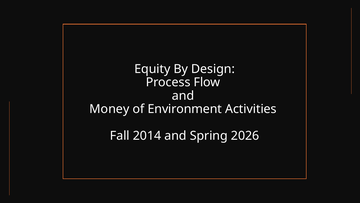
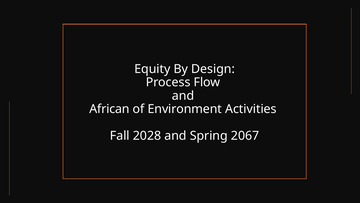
Money: Money -> African
2014: 2014 -> 2028
2026: 2026 -> 2067
